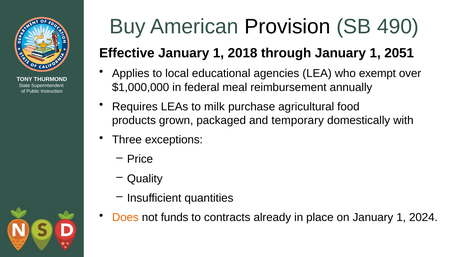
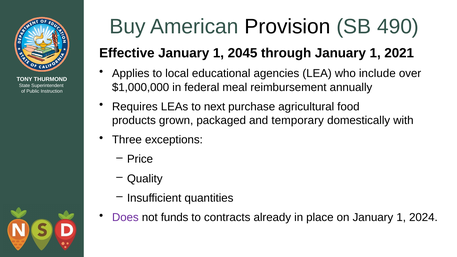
2018: 2018 -> 2045
2051: 2051 -> 2021
exempt: exempt -> include
milk: milk -> next
Does colour: orange -> purple
